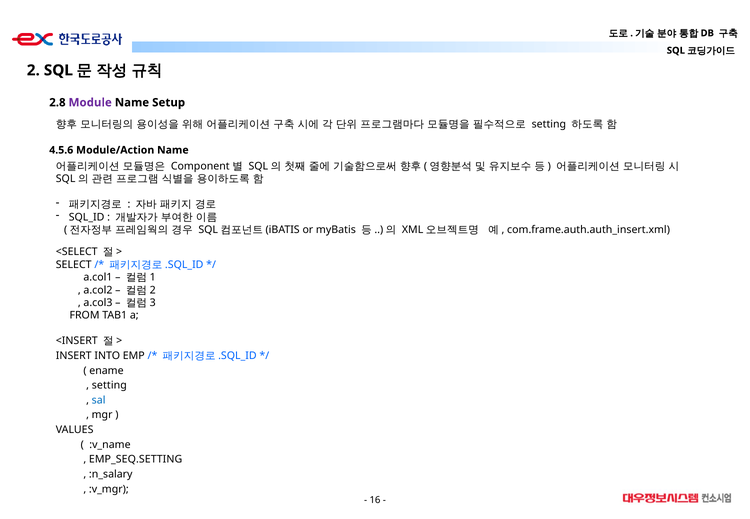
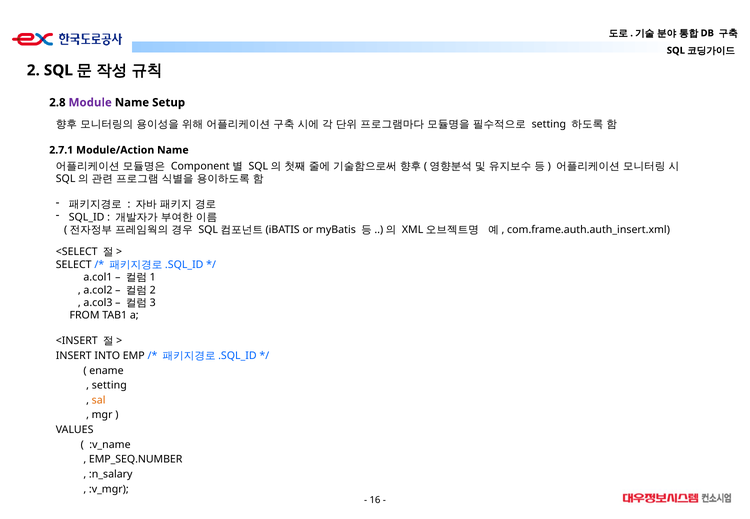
4.5.6: 4.5.6 -> 2.7.1
sal colour: blue -> orange
EMP_SEQ.SETTING: EMP_SEQ.SETTING -> EMP_SEQ.NUMBER
